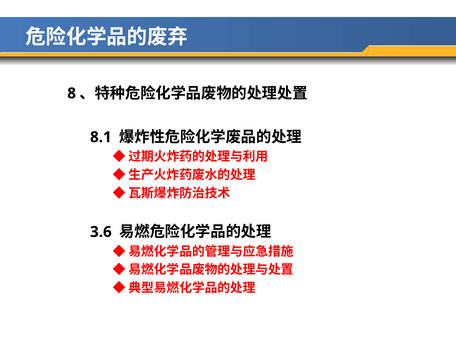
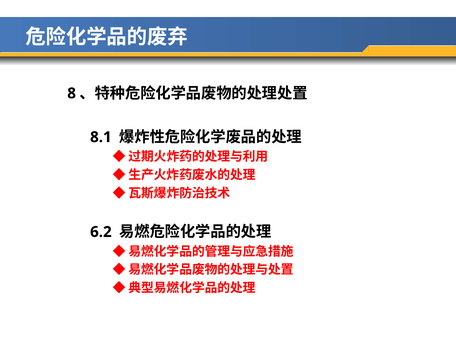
3.6: 3.6 -> 6.2
